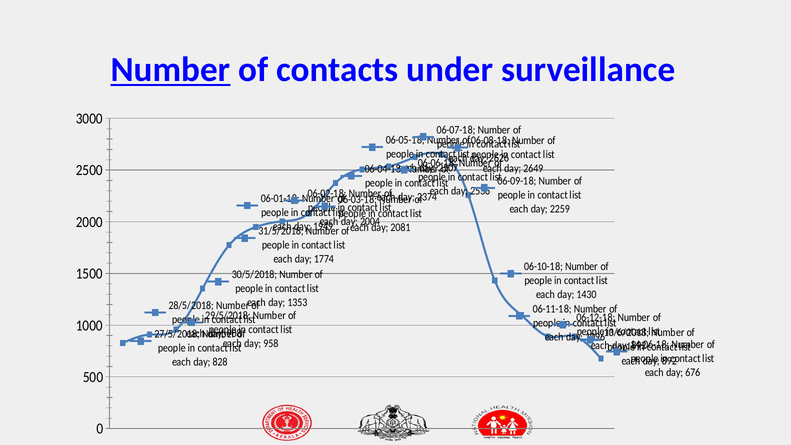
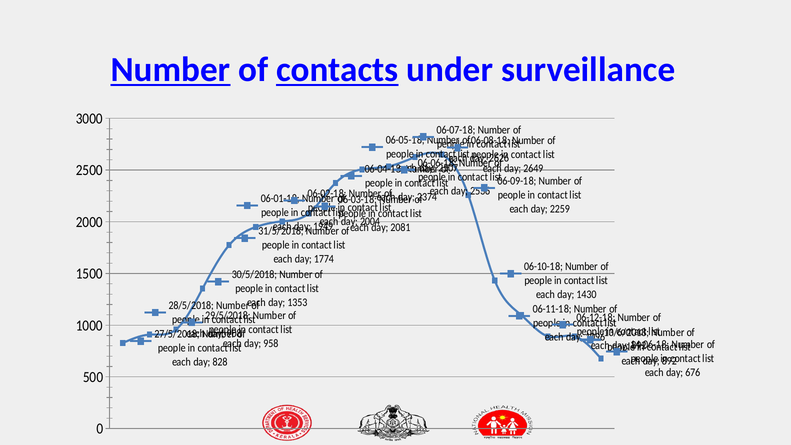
contacts underline: none -> present
